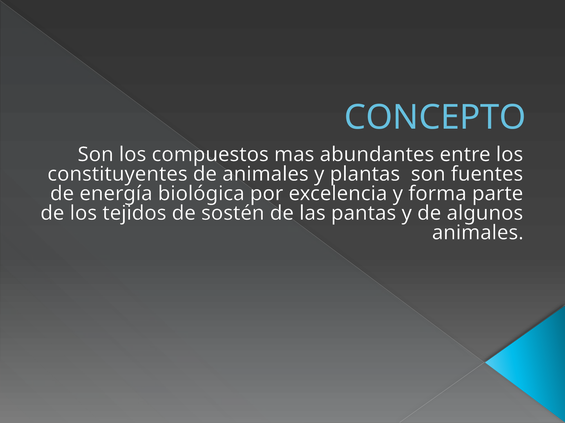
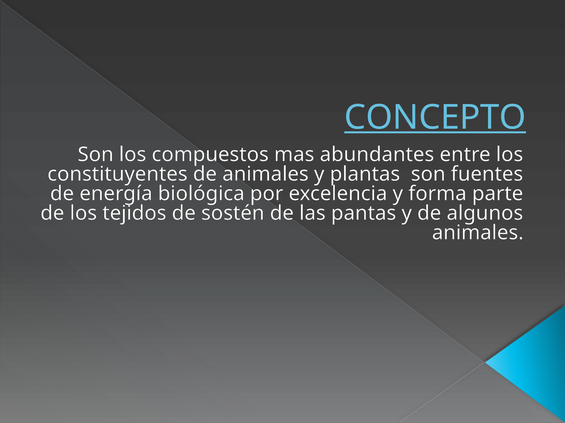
CONCEPTO underline: none -> present
